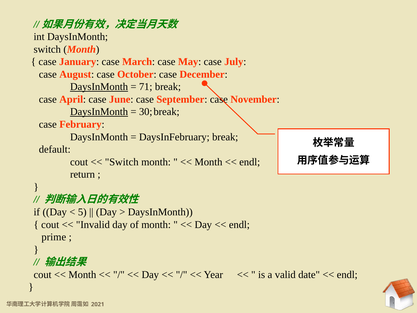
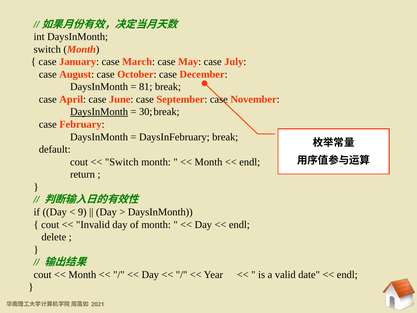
DaysInMonth at (99, 87) underline: present -> none
71: 71 -> 81
5: 5 -> 9
prime: prime -> delete
